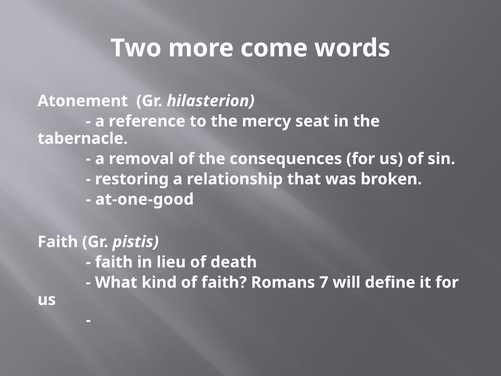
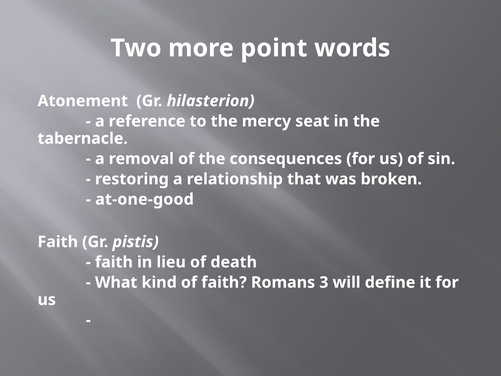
come: come -> point
7: 7 -> 3
